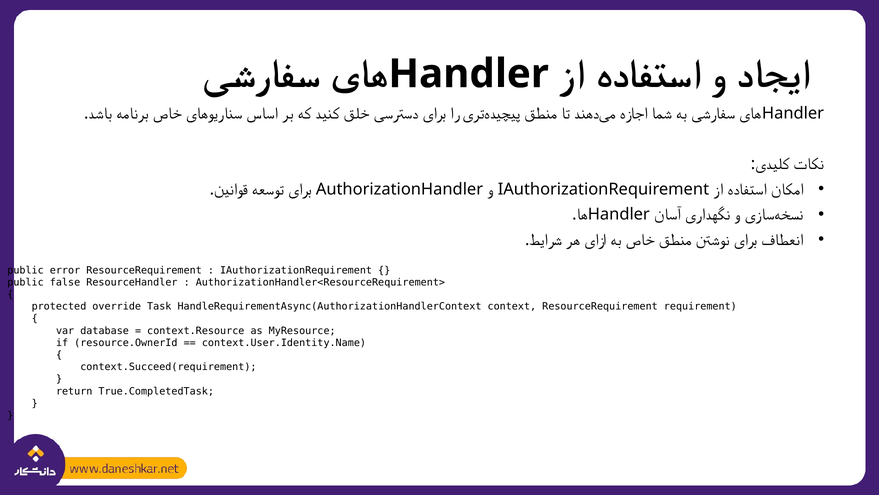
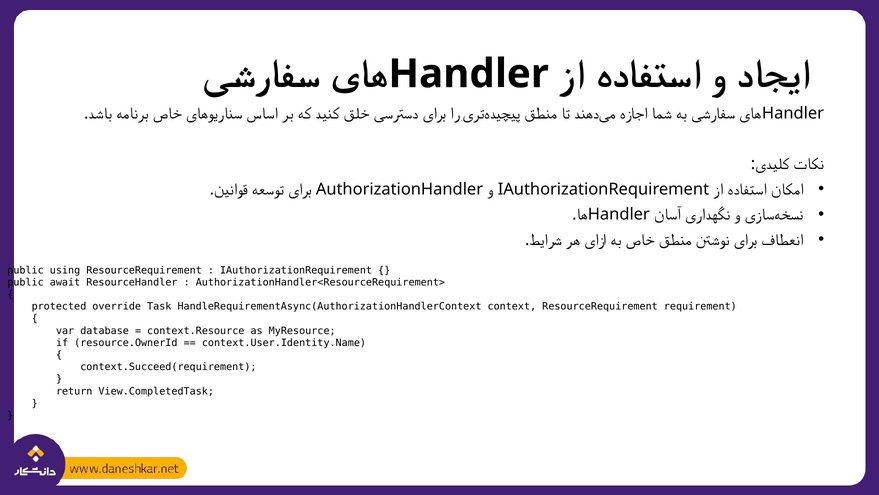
error: error -> using
false: false -> await
True.CompletedTask: True.CompletedTask -> View.CompletedTask
